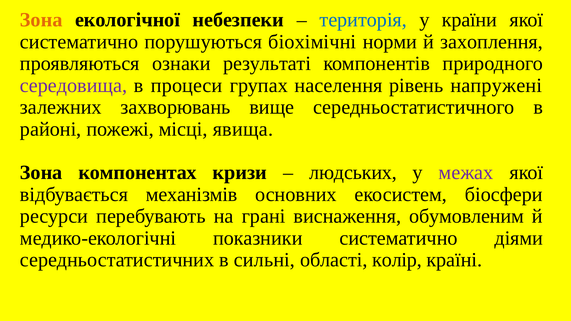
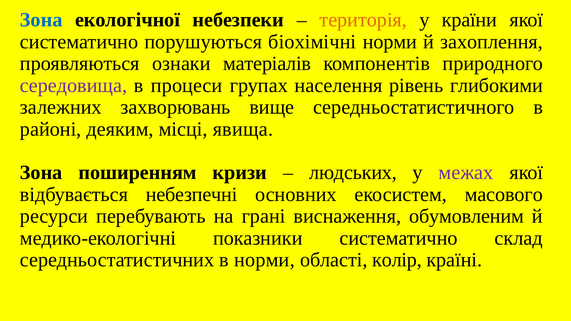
Зона at (41, 20) colour: orange -> blue
територія colour: blue -> orange
результаті: результаті -> матеріалів
напружені: напружені -> глибокими
пожежі: пожежі -> деяким
компонентах: компонентах -> поширенням
механізмів: механізмів -> небезпечні
біосфери: біосфери -> масового
діями: діями -> склад
в сильні: сильні -> норми
